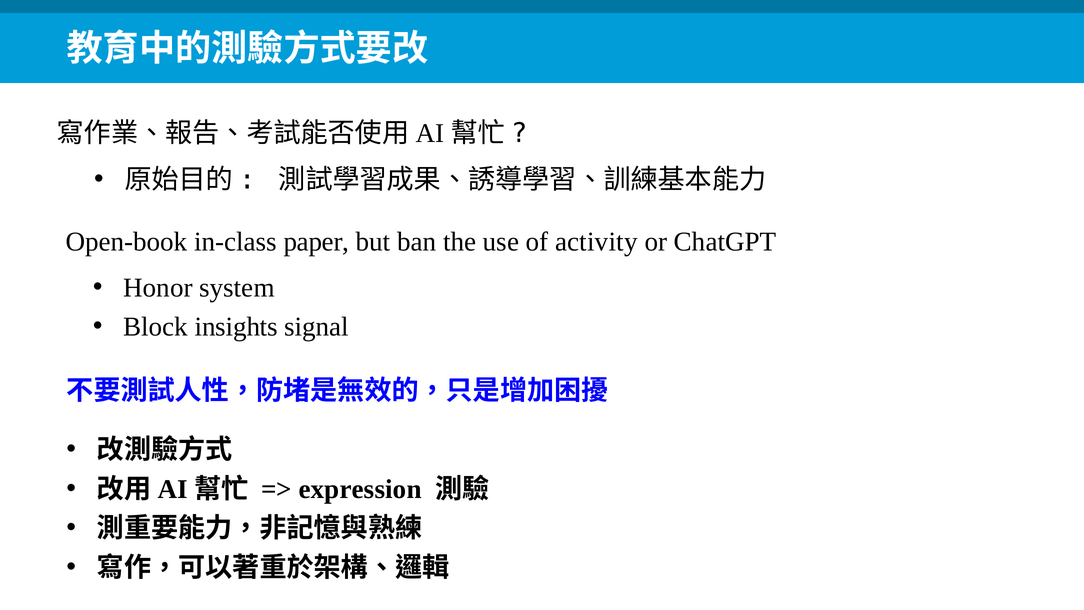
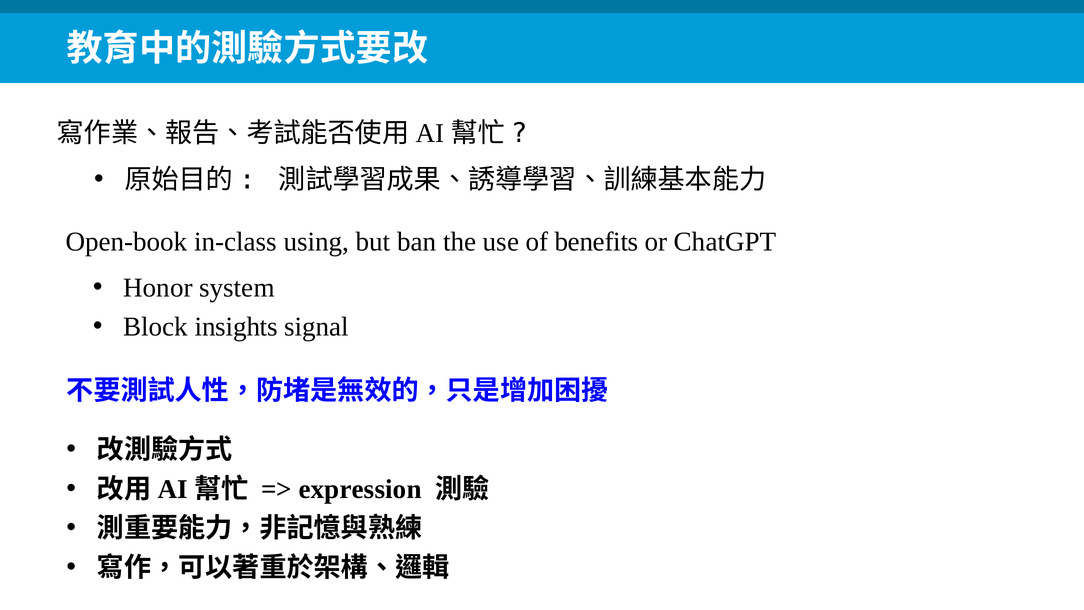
paper: paper -> using
activity: activity -> benefits
